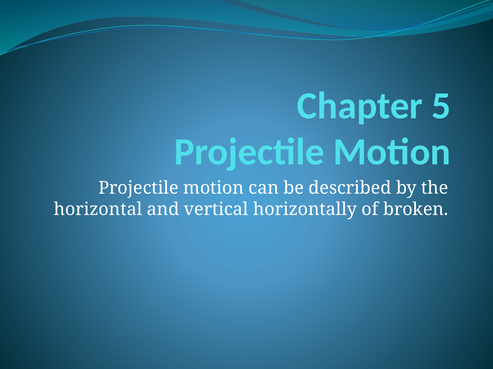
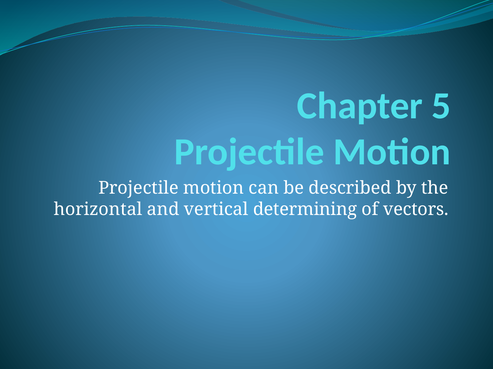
horizontally: horizontally -> determining
broken: broken -> vectors
